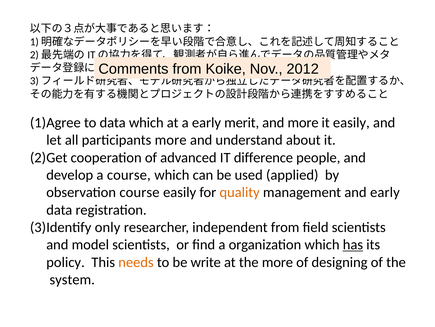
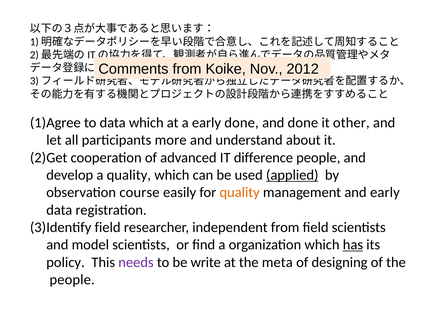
early merit: merit -> done
and more: more -> done
it easily: easily -> other
a course: course -> quality
applied underline: none -> present
only at (108, 227): only -> field
needs colour: orange -> purple
the more: more -> meta
system at (72, 279): system -> people
